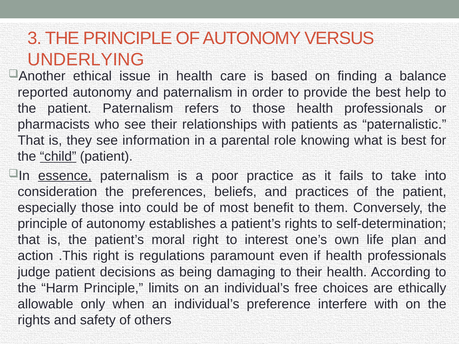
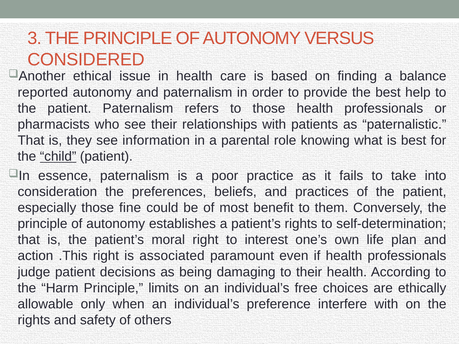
UNDERLYING: UNDERLYING -> CONSIDERED
essence underline: present -> none
those into: into -> fine
regulations: regulations -> associated
